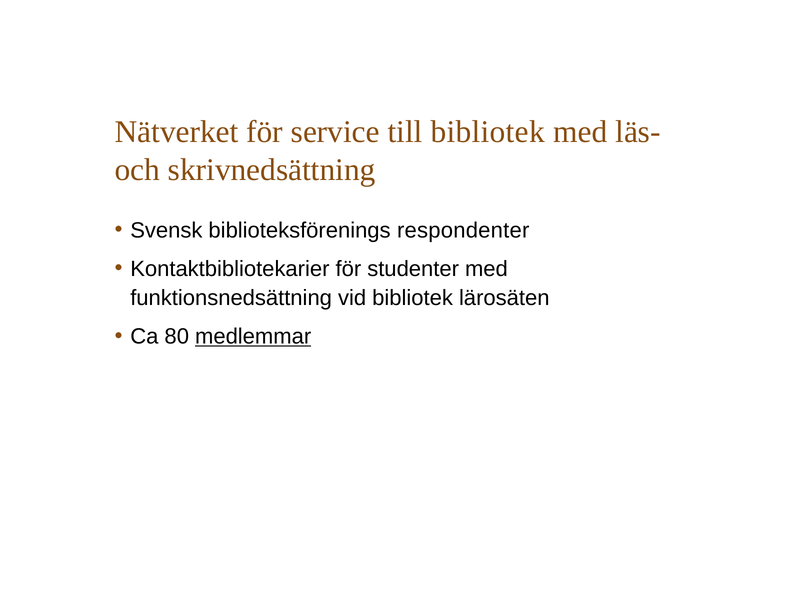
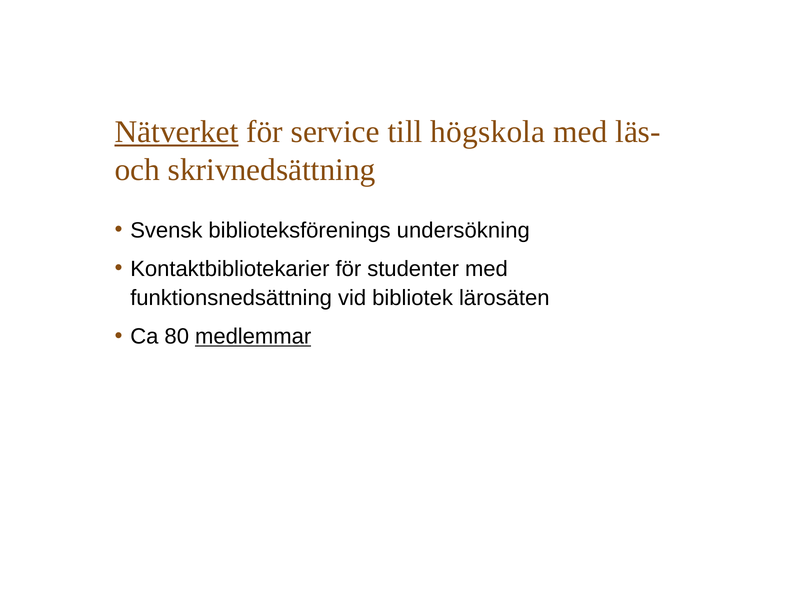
Nätverket underline: none -> present
till bibliotek: bibliotek -> högskola
respondenter: respondenter -> undersökning
